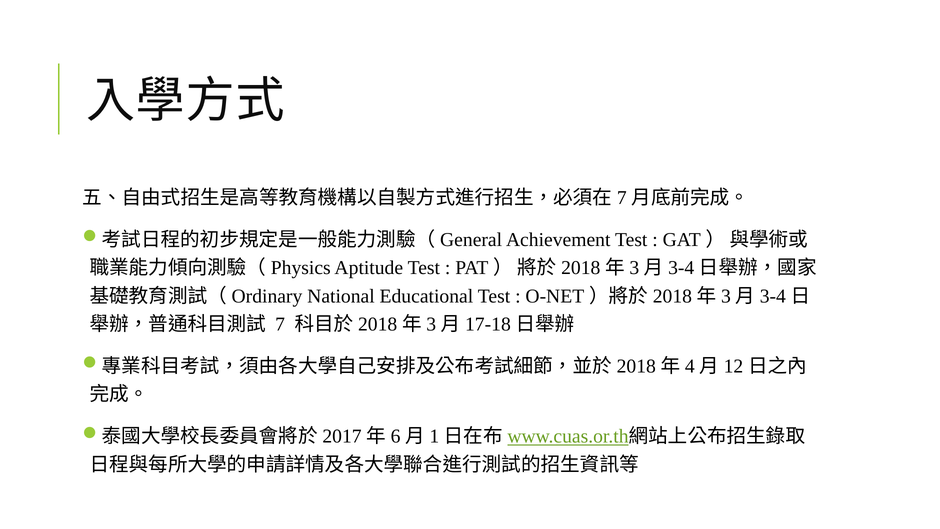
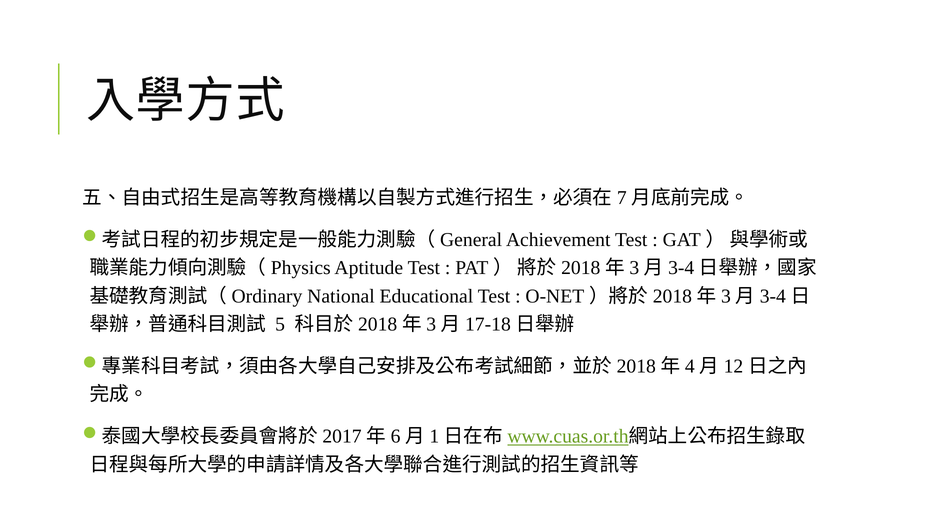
7: 7 -> 5
